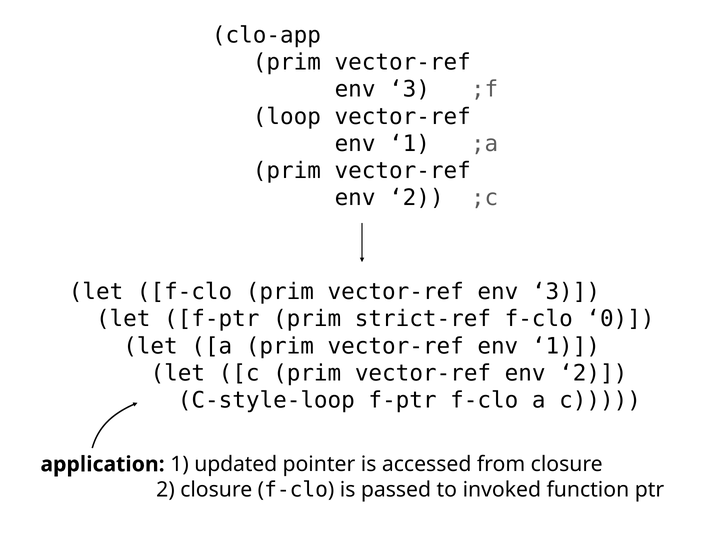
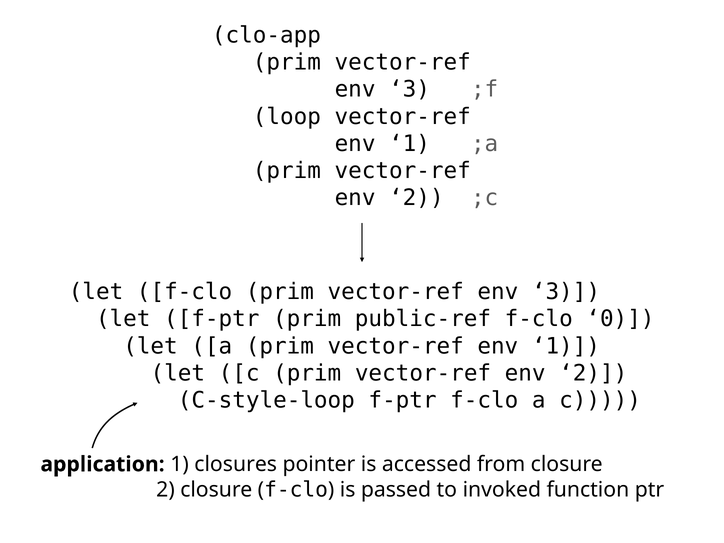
strict-ref: strict-ref -> public-ref
updated: updated -> closures
